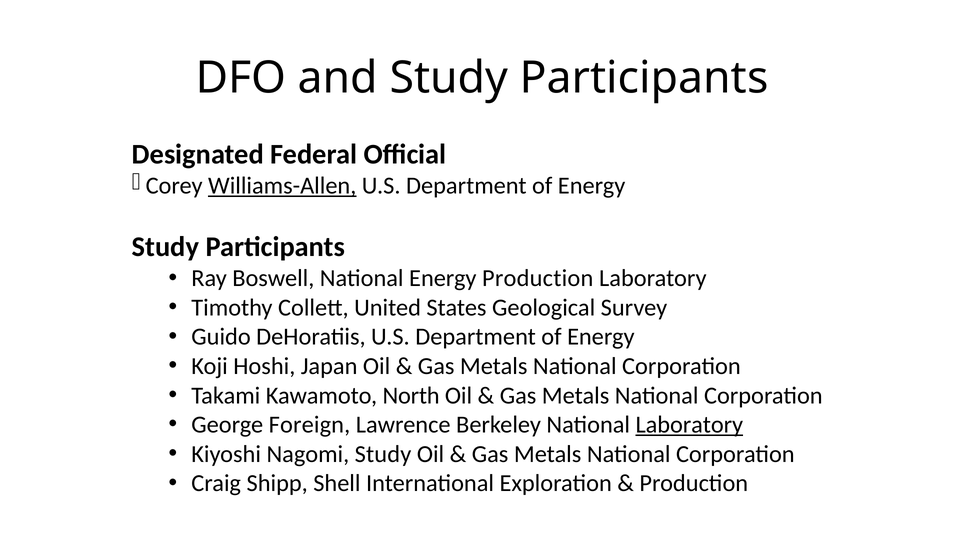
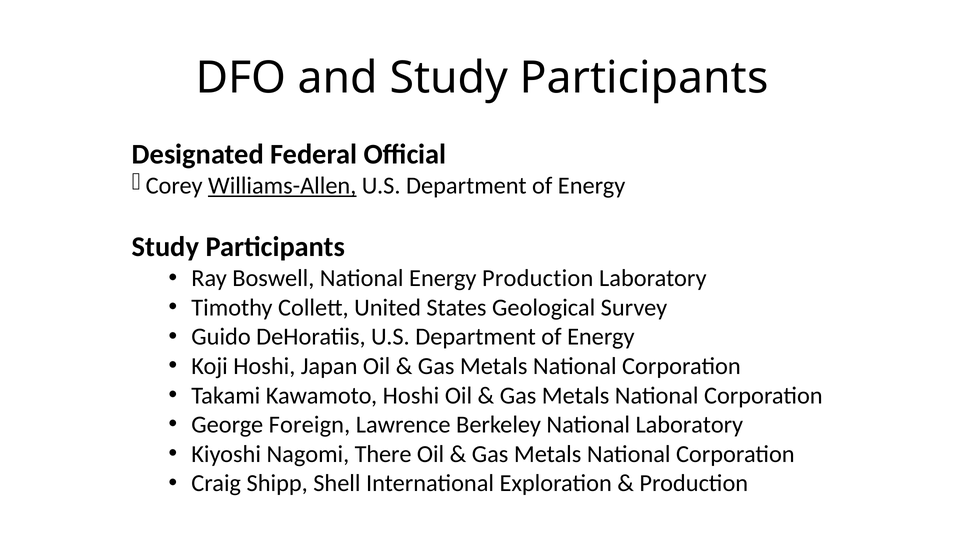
Kawamoto North: North -> Hoshi
Laboratory at (689, 424) underline: present -> none
Nagomi Study: Study -> There
